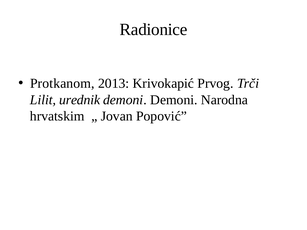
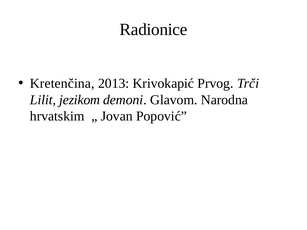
Protkanom: Protkanom -> Kretenčina
urednik: urednik -> jezikom
demoni Demoni: Demoni -> Glavom
